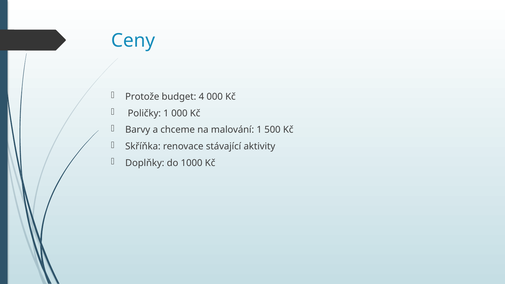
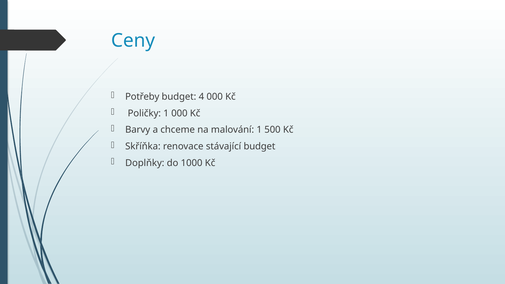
Protože: Protože -> Potřeby
stávající aktivity: aktivity -> budget
